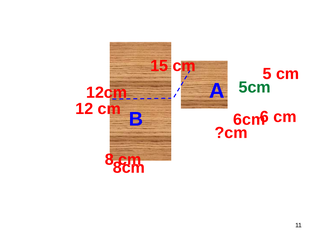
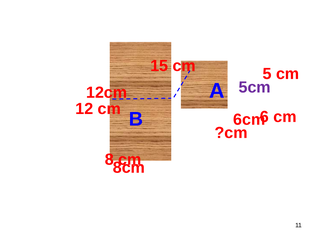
5cm colour: green -> purple
